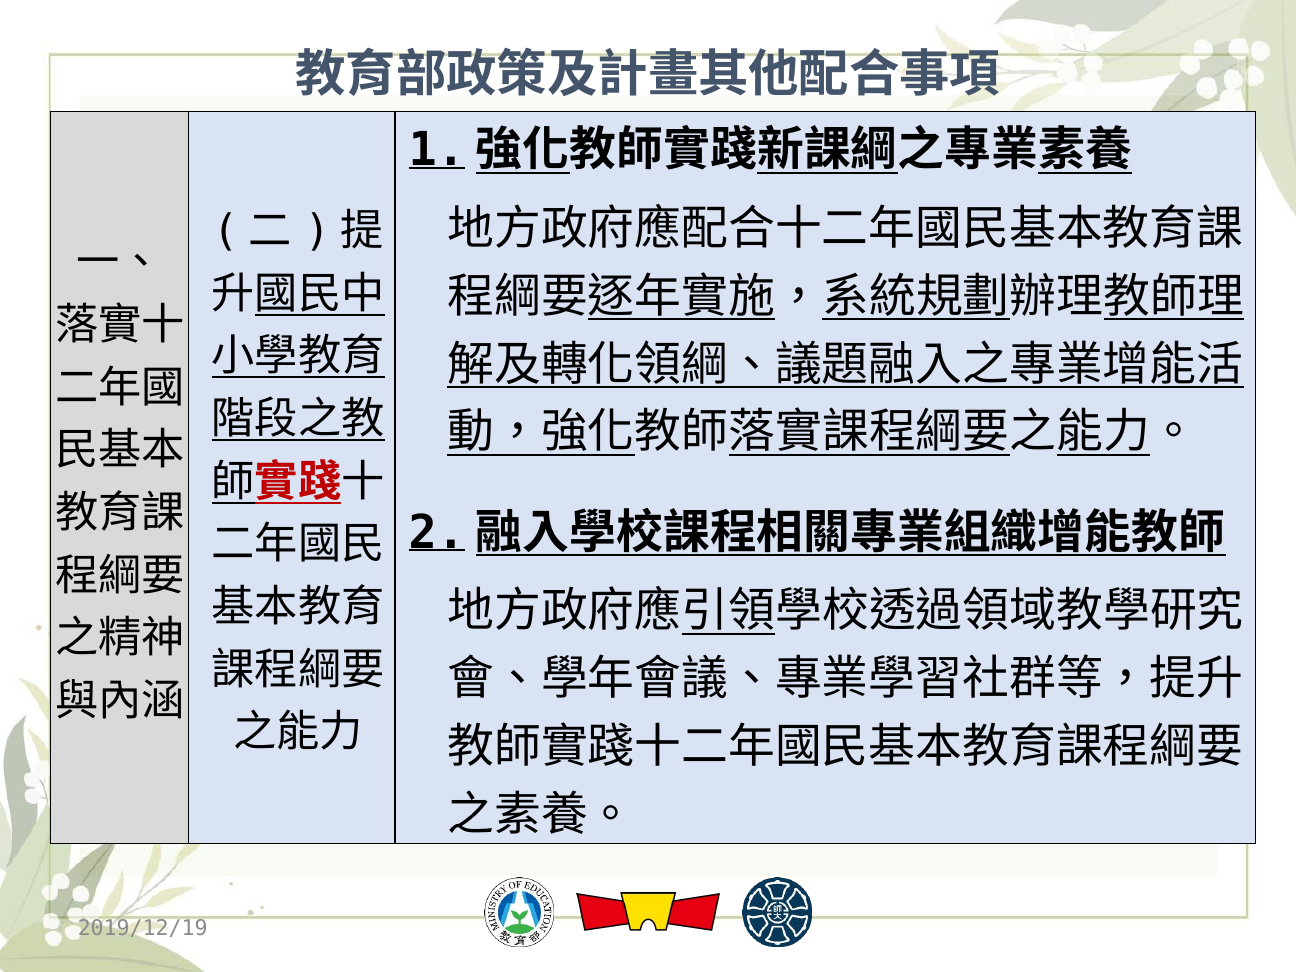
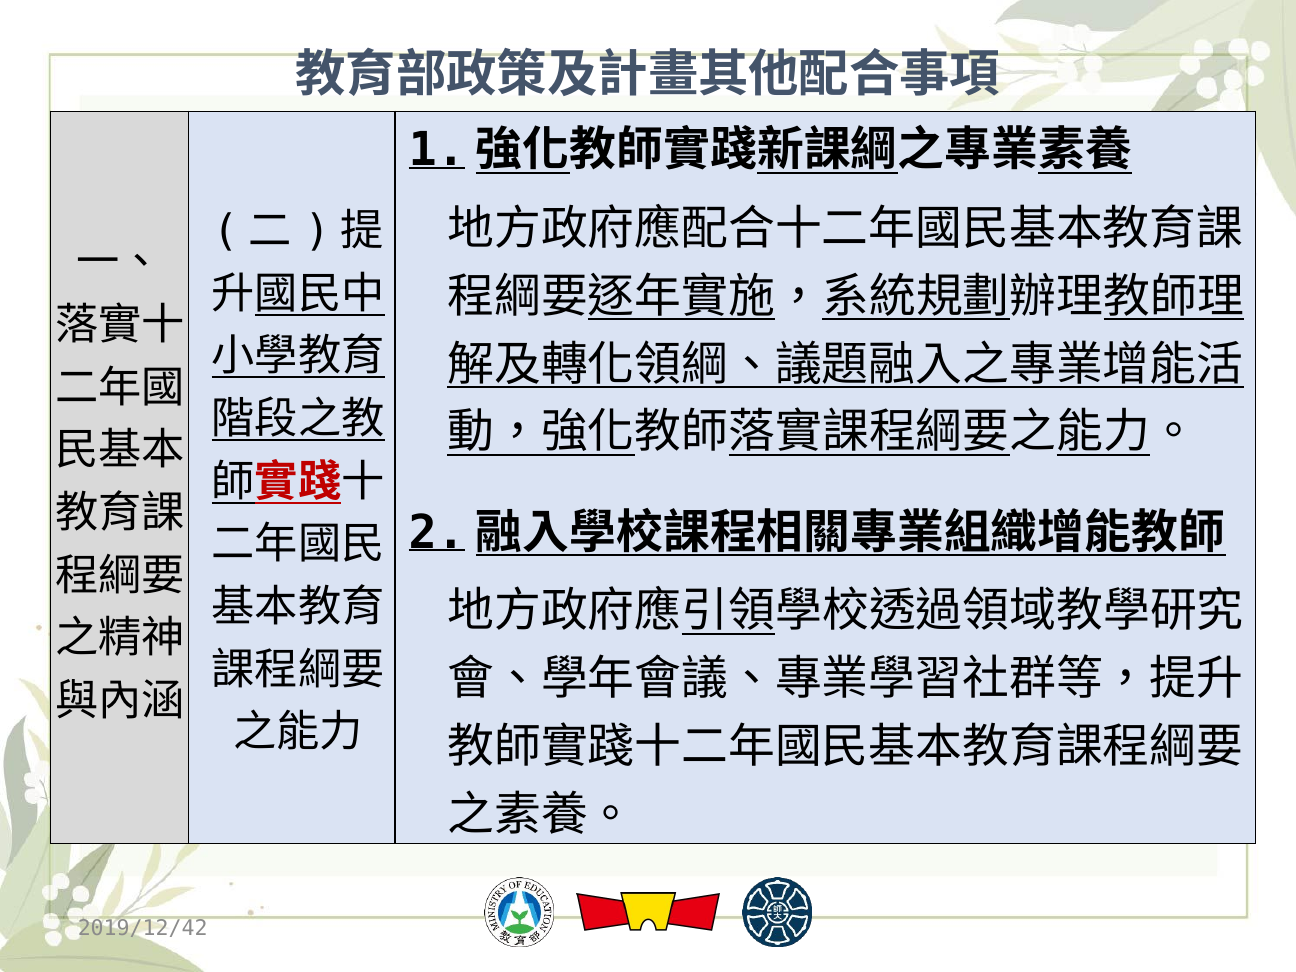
2019/12/19: 2019/12/19 -> 2019/12/42
